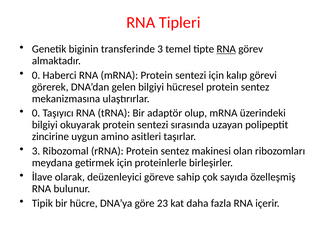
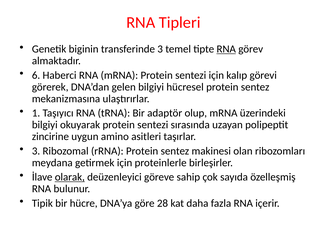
0 at (36, 75): 0 -> 6
0 at (36, 113): 0 -> 1
olarak underline: none -> present
23: 23 -> 28
